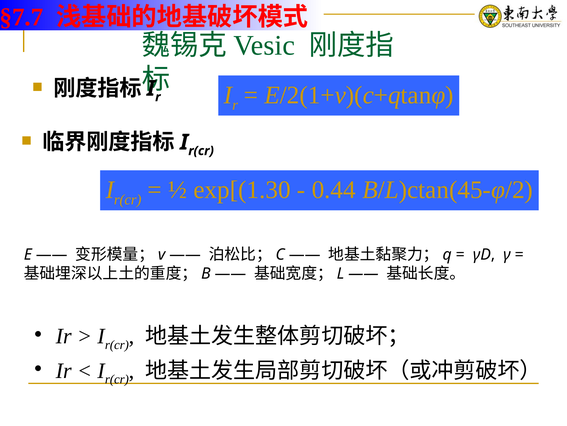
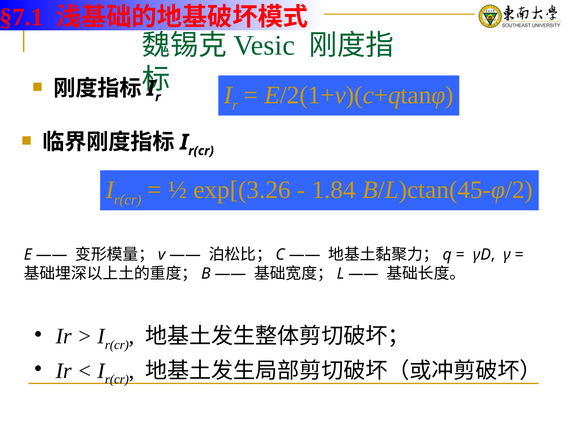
§7.7: §7.7 -> §7.1
exp[(1.30: exp[(1.30 -> exp[(3.26
0.44: 0.44 -> 1.84
